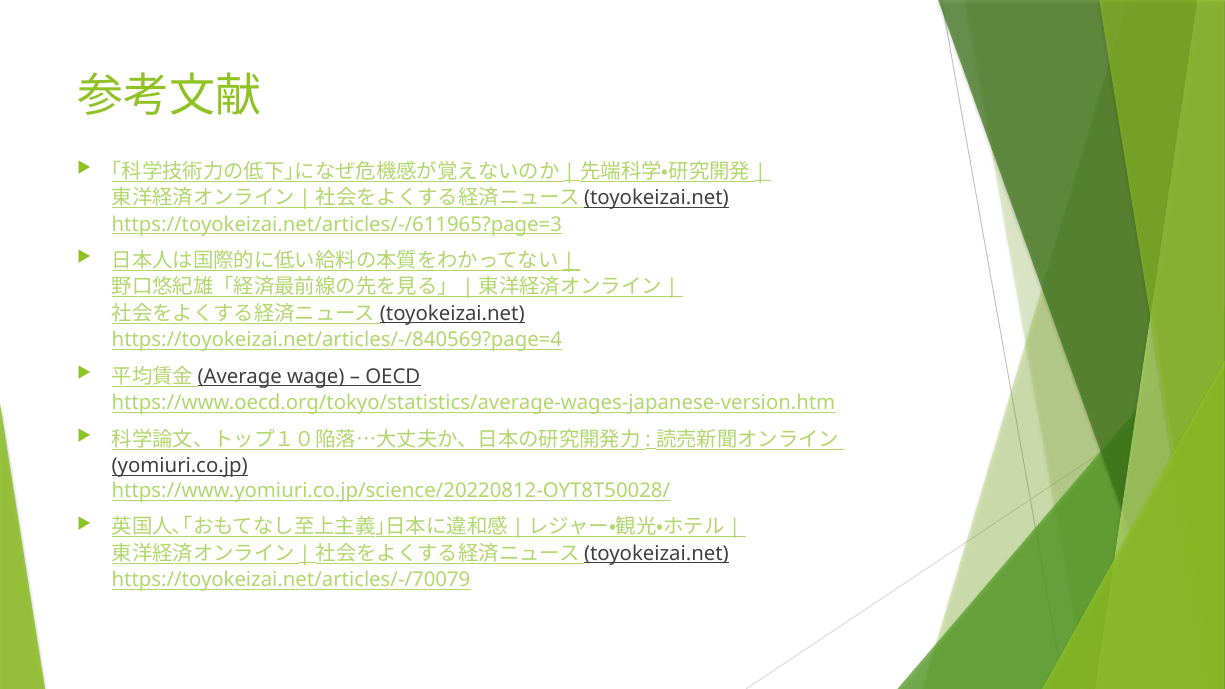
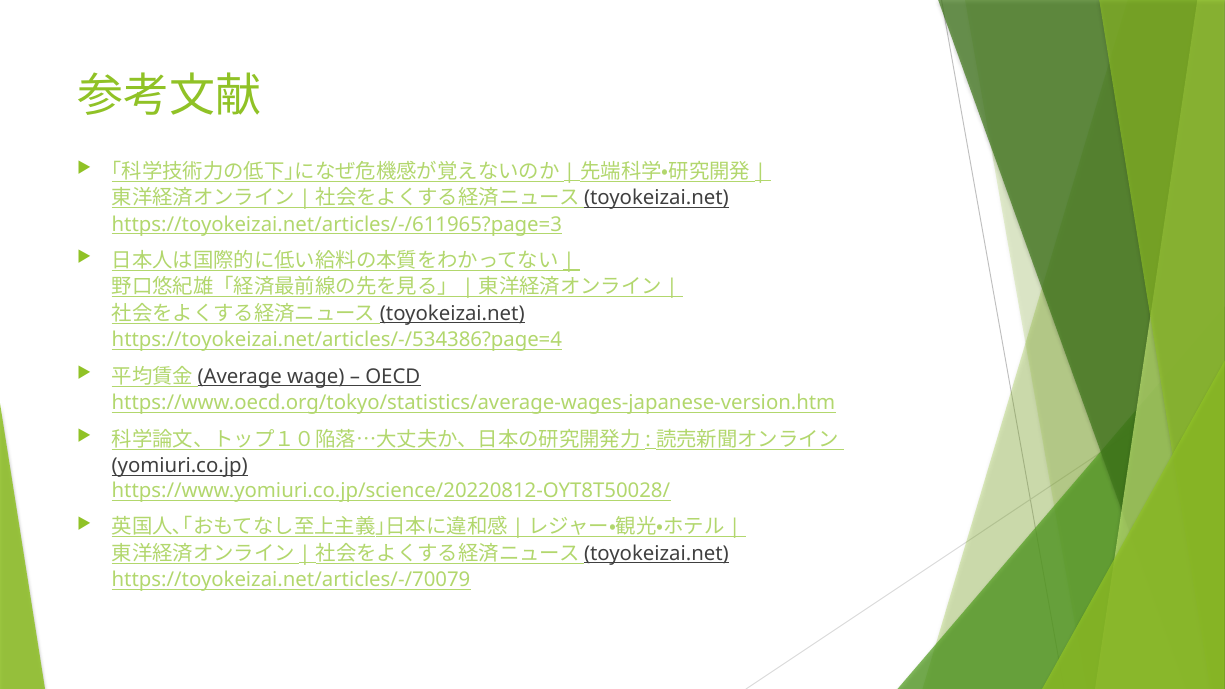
https://toyokeizai.net/articles/-/840569?page=4: https://toyokeizai.net/articles/-/840569?page=4 -> https://toyokeizai.net/articles/-/534386?page=4
